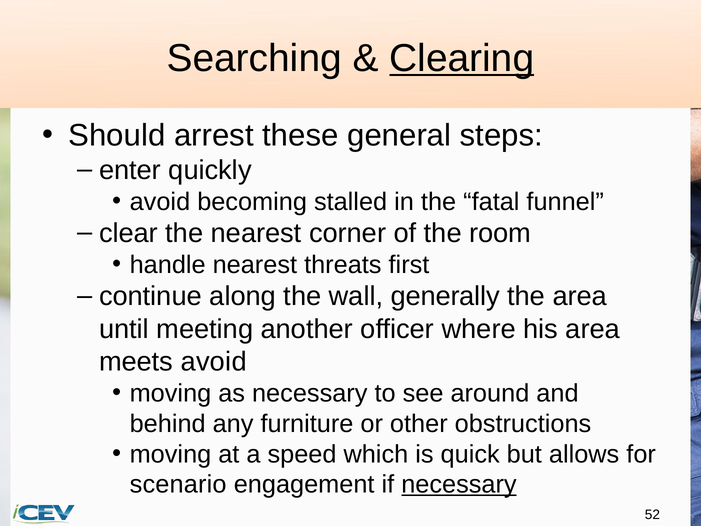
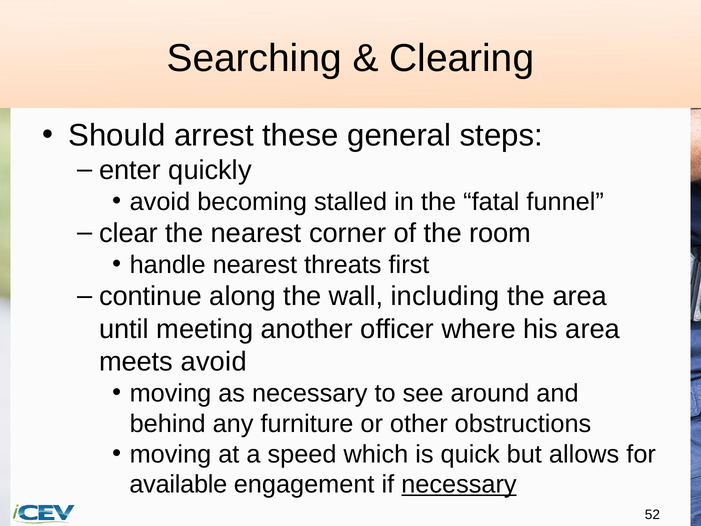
Clearing underline: present -> none
generally: generally -> including
scenario: scenario -> available
